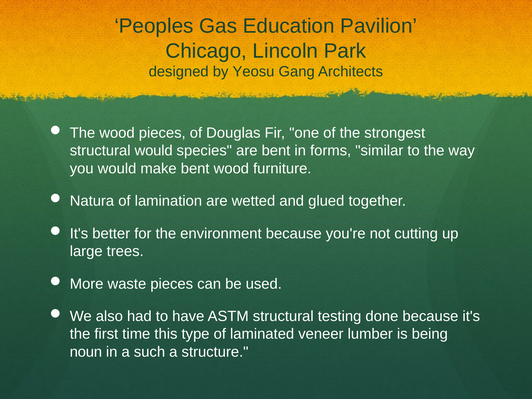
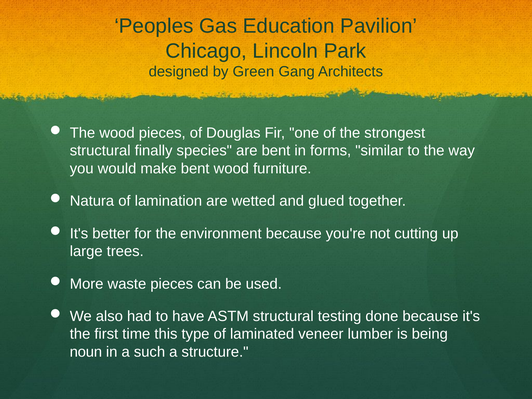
Yeosu: Yeosu -> Green
structural would: would -> finally
